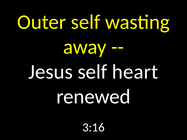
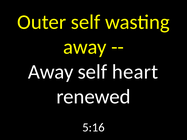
Jesus at (51, 72): Jesus -> Away
3:16: 3:16 -> 5:16
